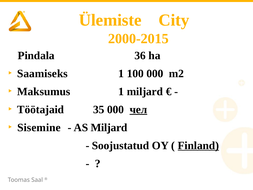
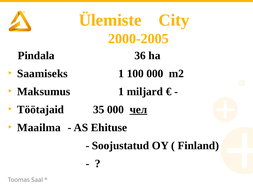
2000-2015: 2000-2015 -> 2000-2005
Sisemine: Sisemine -> Maailma
AS Miljard: Miljard -> Ehituse
Finland underline: present -> none
